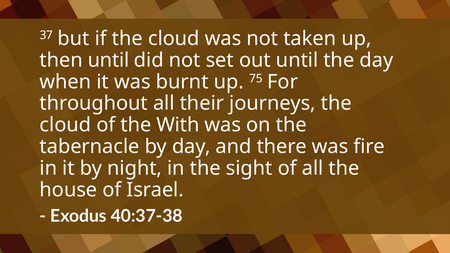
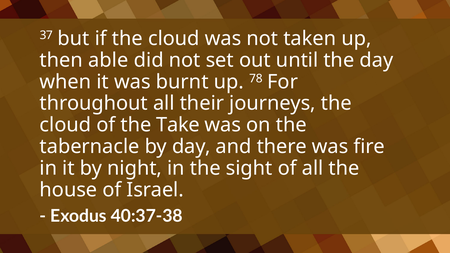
then until: until -> able
75: 75 -> 78
With: With -> Take
